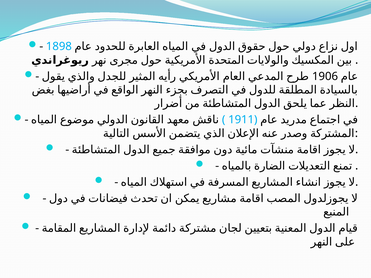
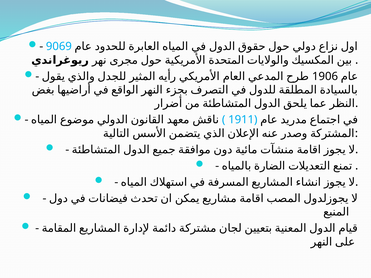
1898: 1898 -> 9069
